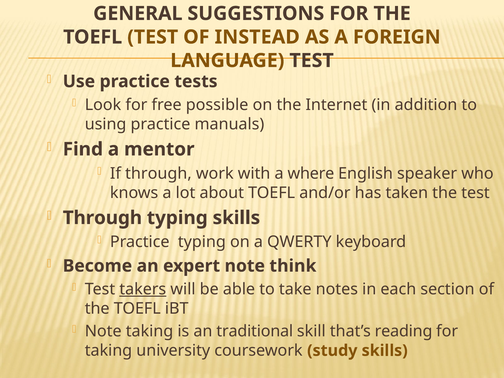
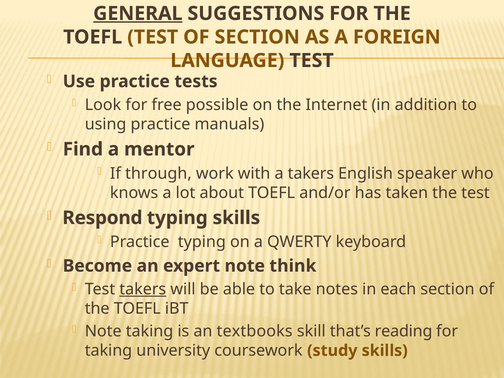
GENERAL underline: none -> present
OF INSTEAD: INSTEAD -> SECTION
a where: where -> takers
Through at (102, 218): Through -> Respond
traditional: traditional -> textbooks
